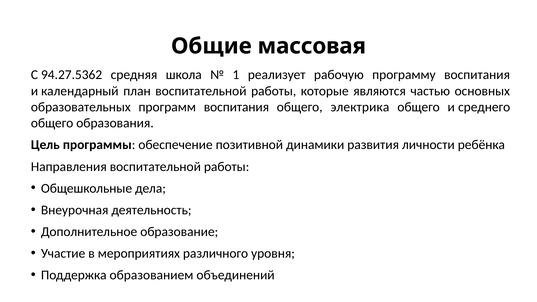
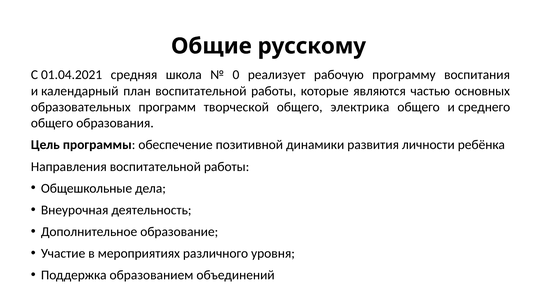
массовая: массовая -> русскому
94.27.5362: 94.27.5362 -> 01.04.2021
1: 1 -> 0
программ воспитания: воспитания -> творческой
